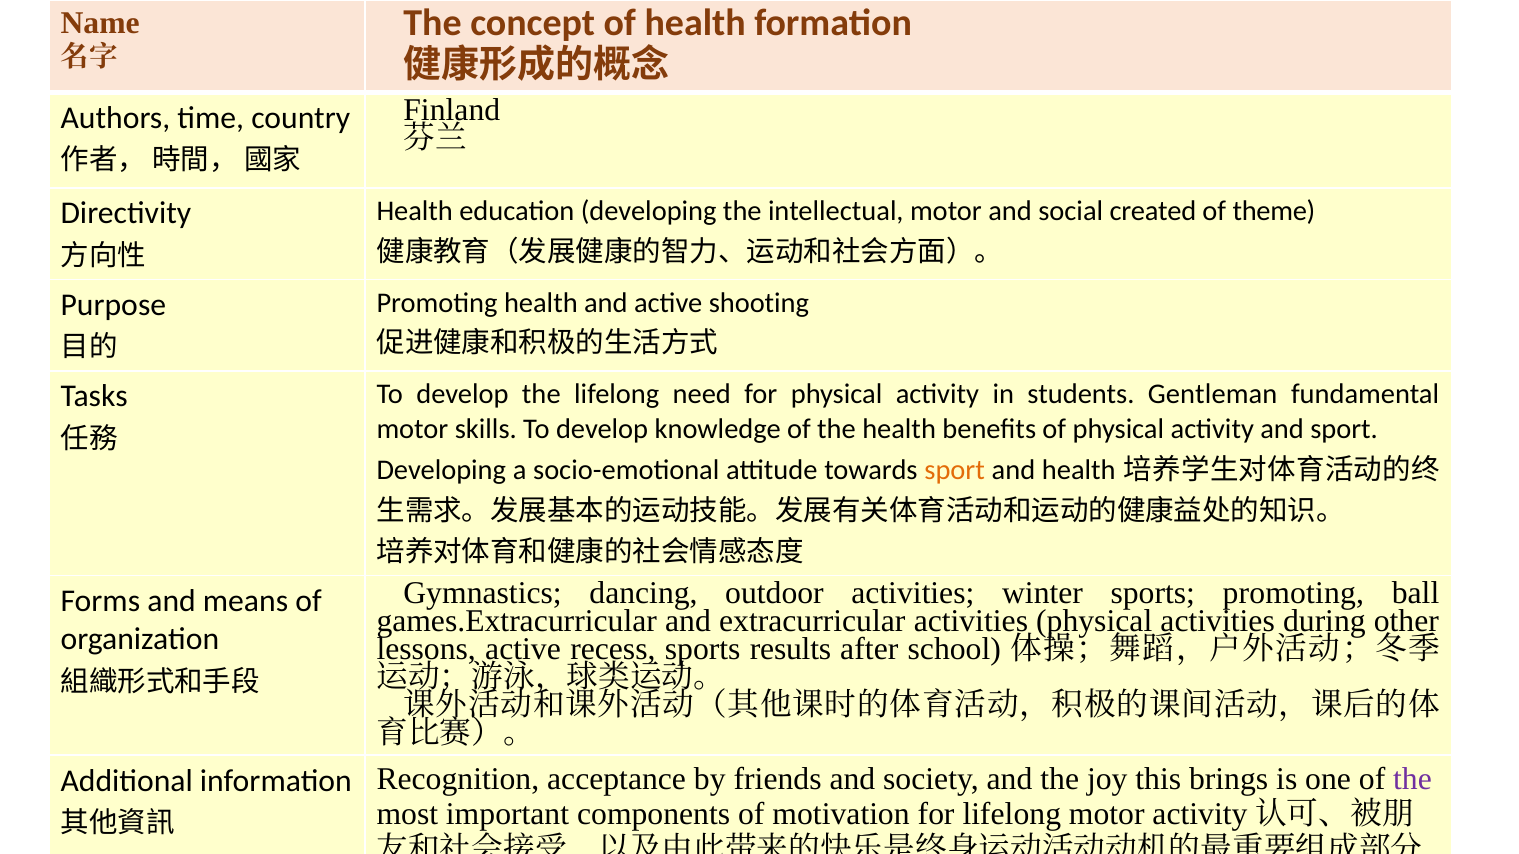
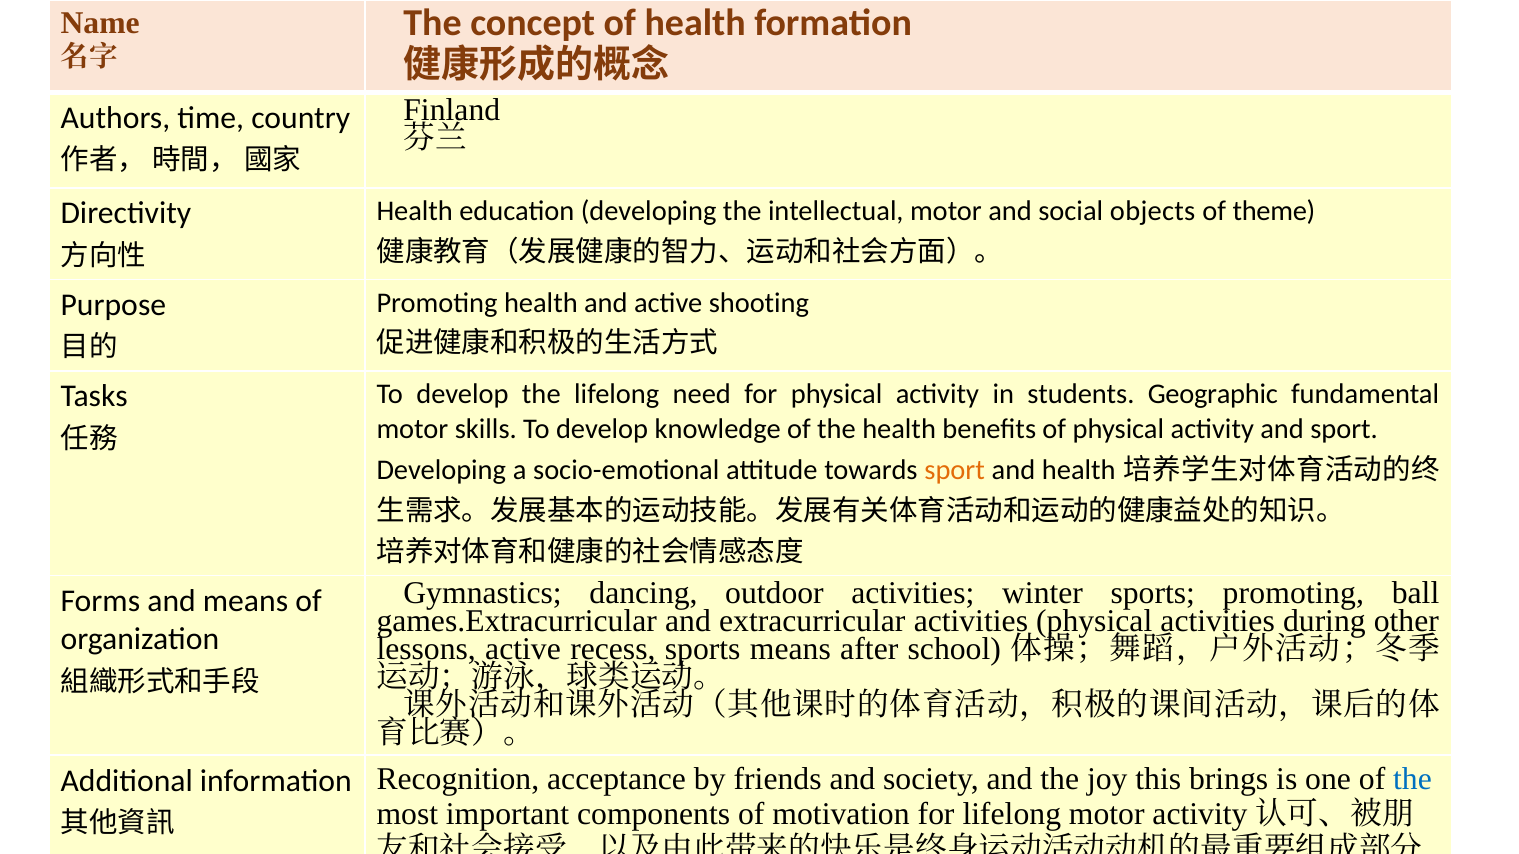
created: created -> objects
Gentleman: Gentleman -> Geographic
sports results: results -> means
the at (1412, 779) colour: purple -> blue
